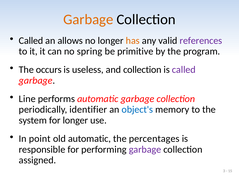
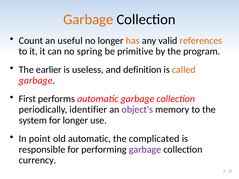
Called at (31, 41): Called -> Count
allows: allows -> useful
references colour: purple -> orange
occurs: occurs -> earlier
and collection: collection -> definition
called at (184, 70) colour: purple -> orange
Line: Line -> First
object's colour: blue -> purple
percentages: percentages -> complicated
assigned: assigned -> currency
